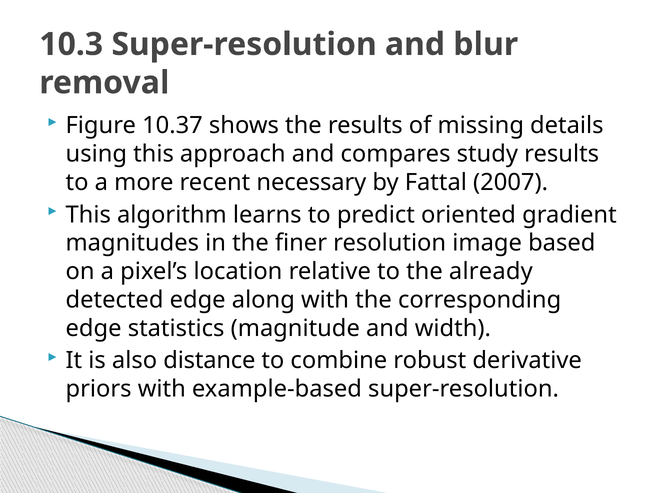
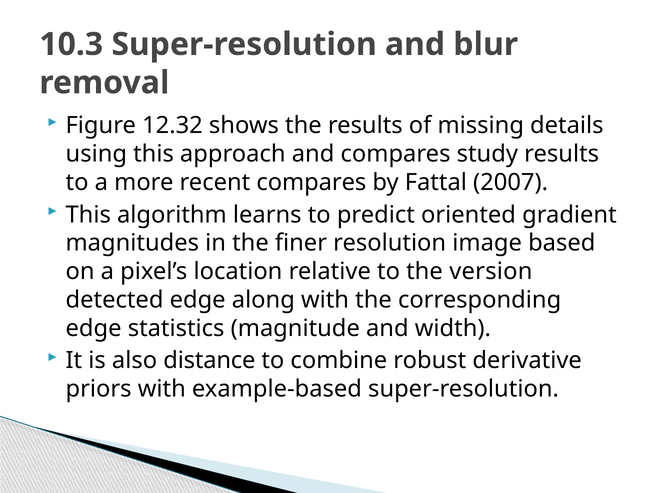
10.37: 10.37 -> 12.32
recent necessary: necessary -> compares
already: already -> version
